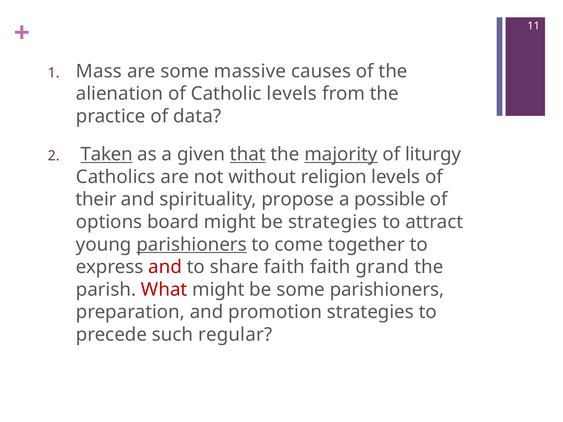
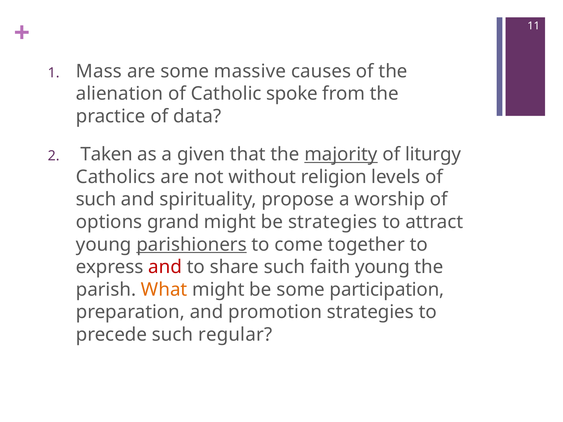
Catholic levels: levels -> spoke
Taken underline: present -> none
that underline: present -> none
their at (96, 200): their -> such
possible: possible -> worship
board: board -> grand
share faith: faith -> such
faith grand: grand -> young
What colour: red -> orange
some parishioners: parishioners -> participation
